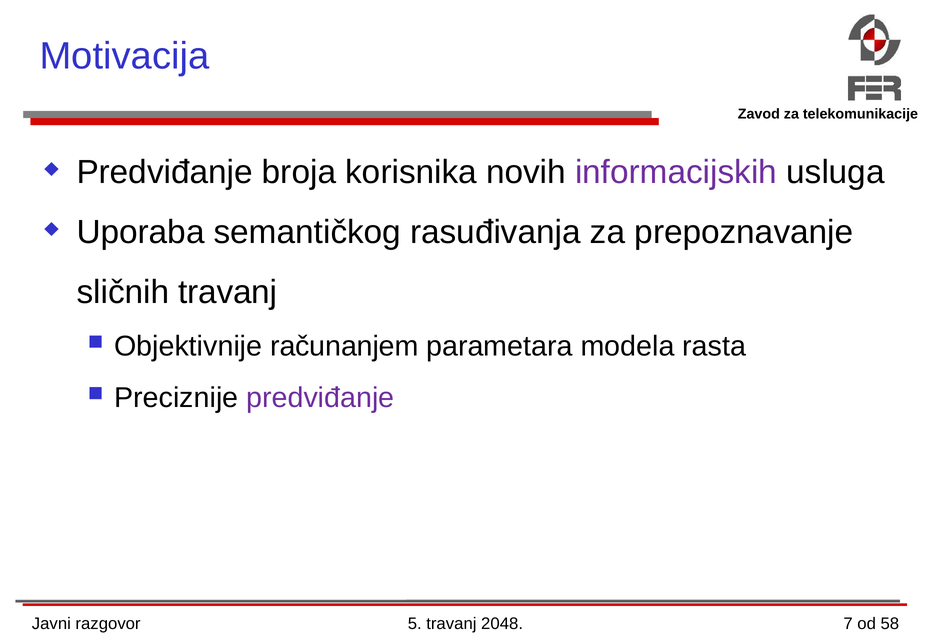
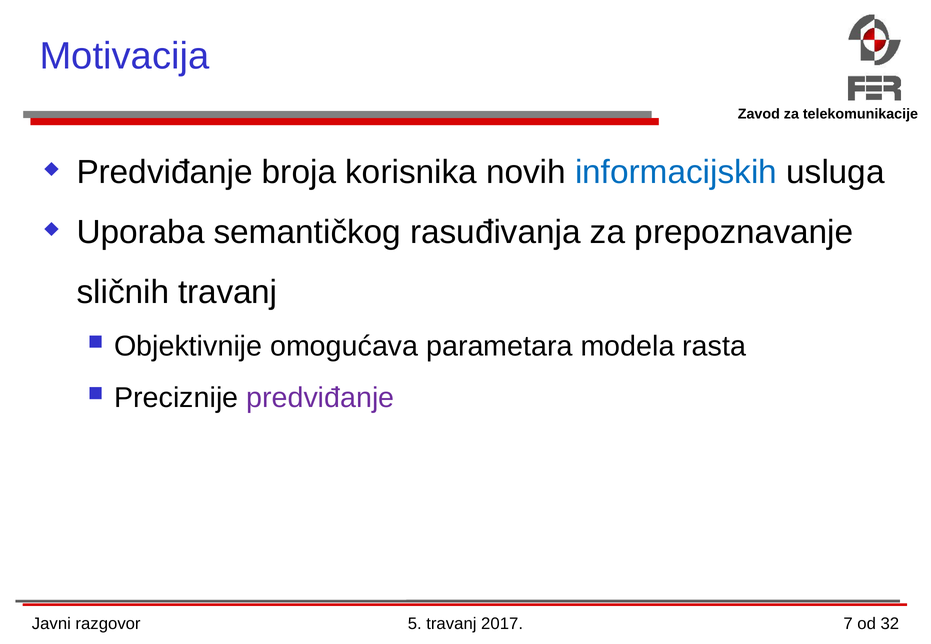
informacijskih colour: purple -> blue
računanjem: računanjem -> omogućava
2048: 2048 -> 2017
58: 58 -> 32
